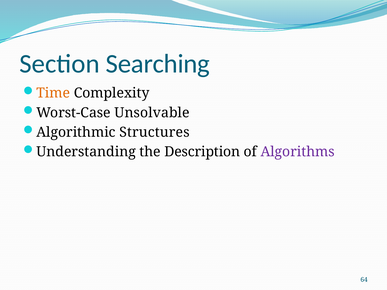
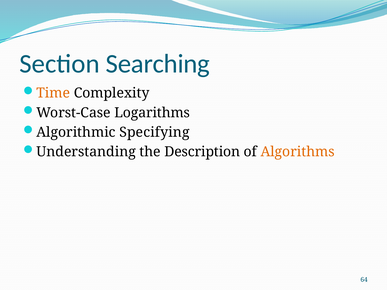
Unsolvable: Unsolvable -> Logarithms
Structures: Structures -> Specifying
Algorithms colour: purple -> orange
